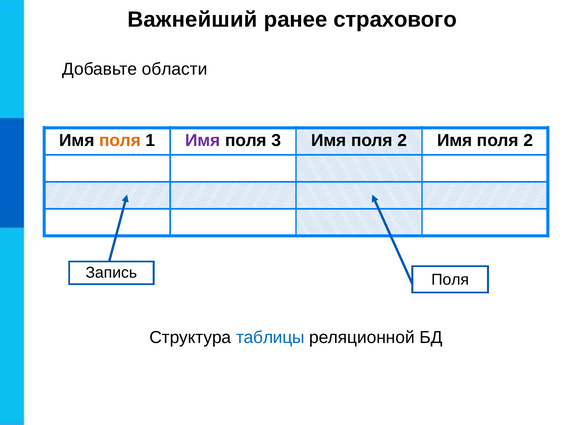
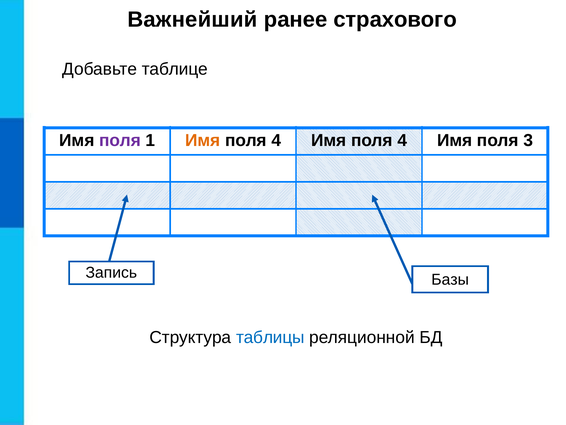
области: области -> таблице
поля at (120, 140) colour: orange -> purple
Имя at (203, 140) colour: purple -> orange
3 at (276, 140): 3 -> 4
2 at (402, 140): 2 -> 4
2 at (528, 140): 2 -> 3
Запись Поля: Поля -> Базы
